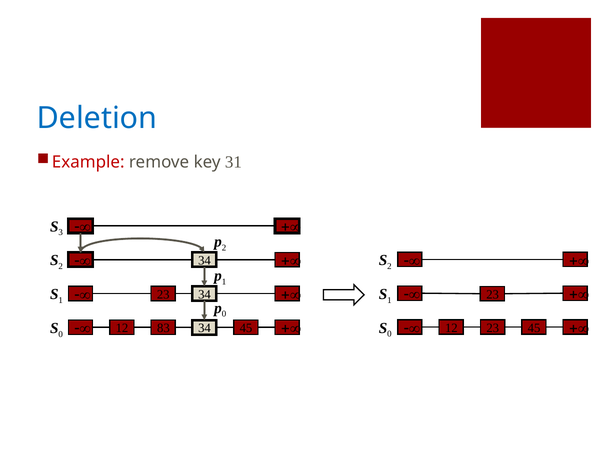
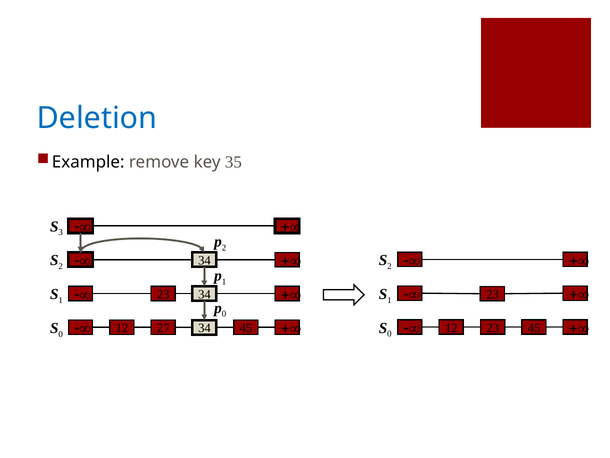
Example colour: red -> black
31: 31 -> 35
83: 83 -> 27
